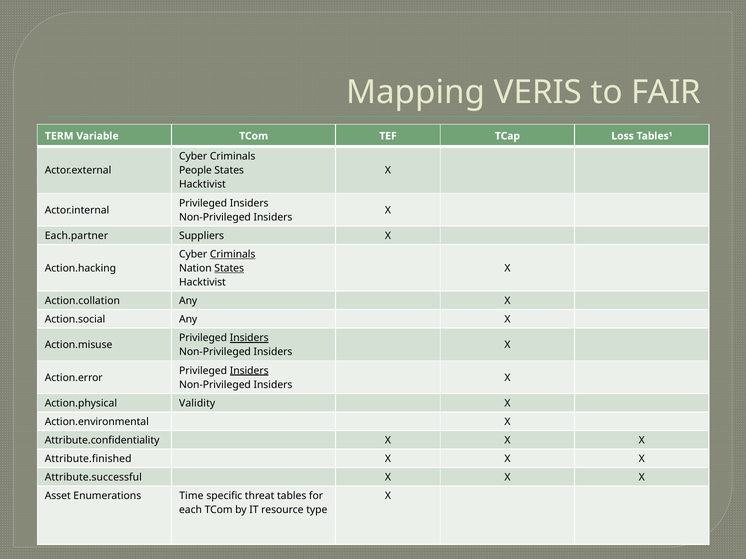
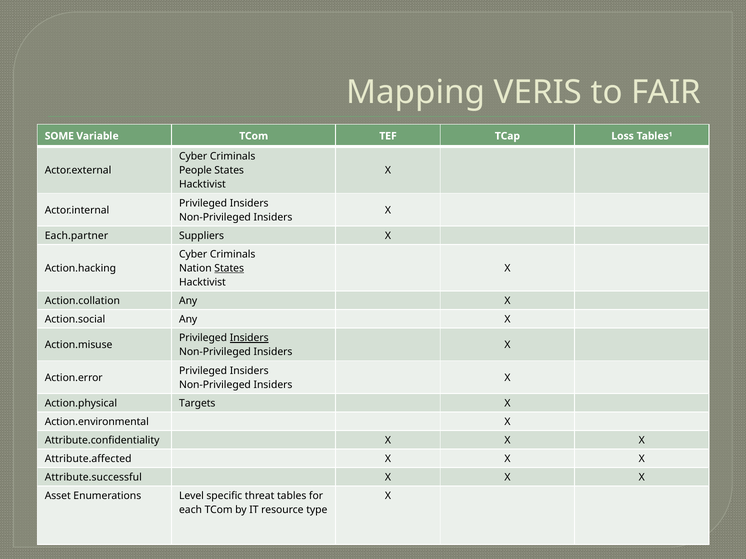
TERM: TERM -> SOME
Criminals at (233, 254) underline: present -> none
Insiders at (249, 371) underline: present -> none
Validity: Validity -> Targets
Attribute.finished: Attribute.finished -> Attribute.affected
Time: Time -> Level
